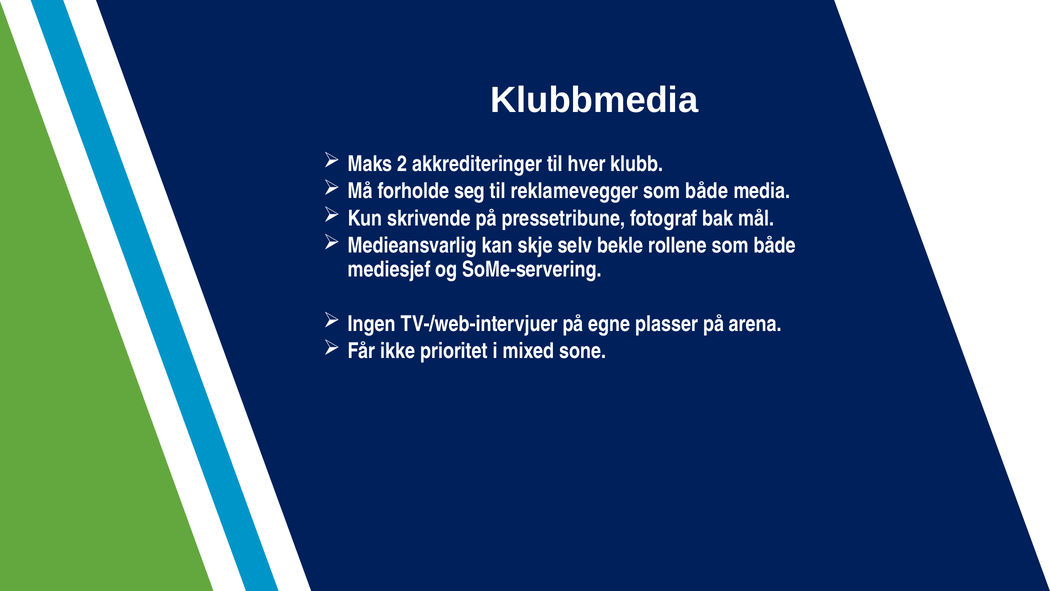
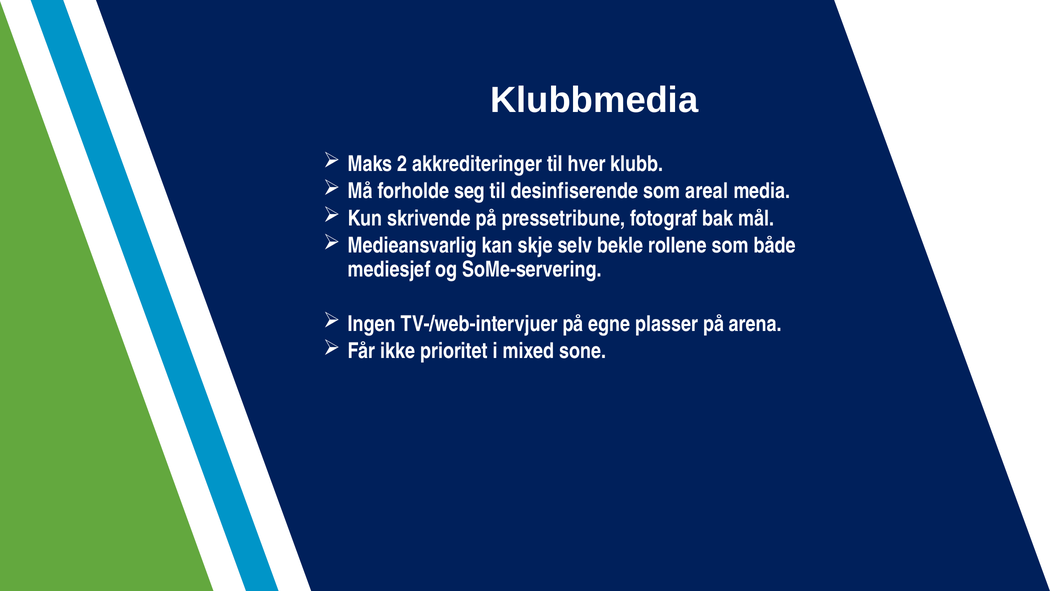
reklamevegger: reklamevegger -> desinfiserende
både at (707, 191): både -> areal
